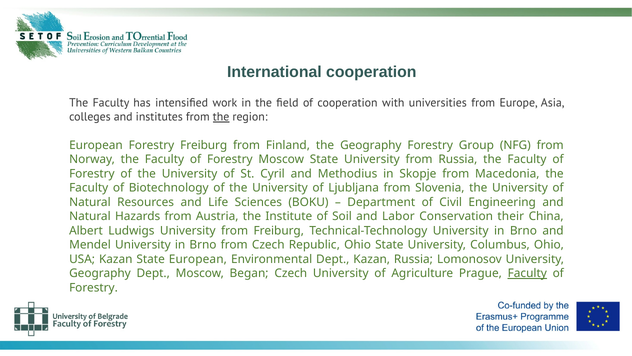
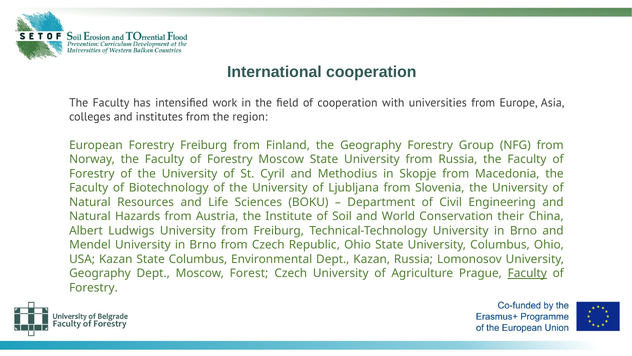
the at (221, 117) underline: present -> none
Labor: Labor -> World
State European: European -> Columbus
Began: Began -> Forest
